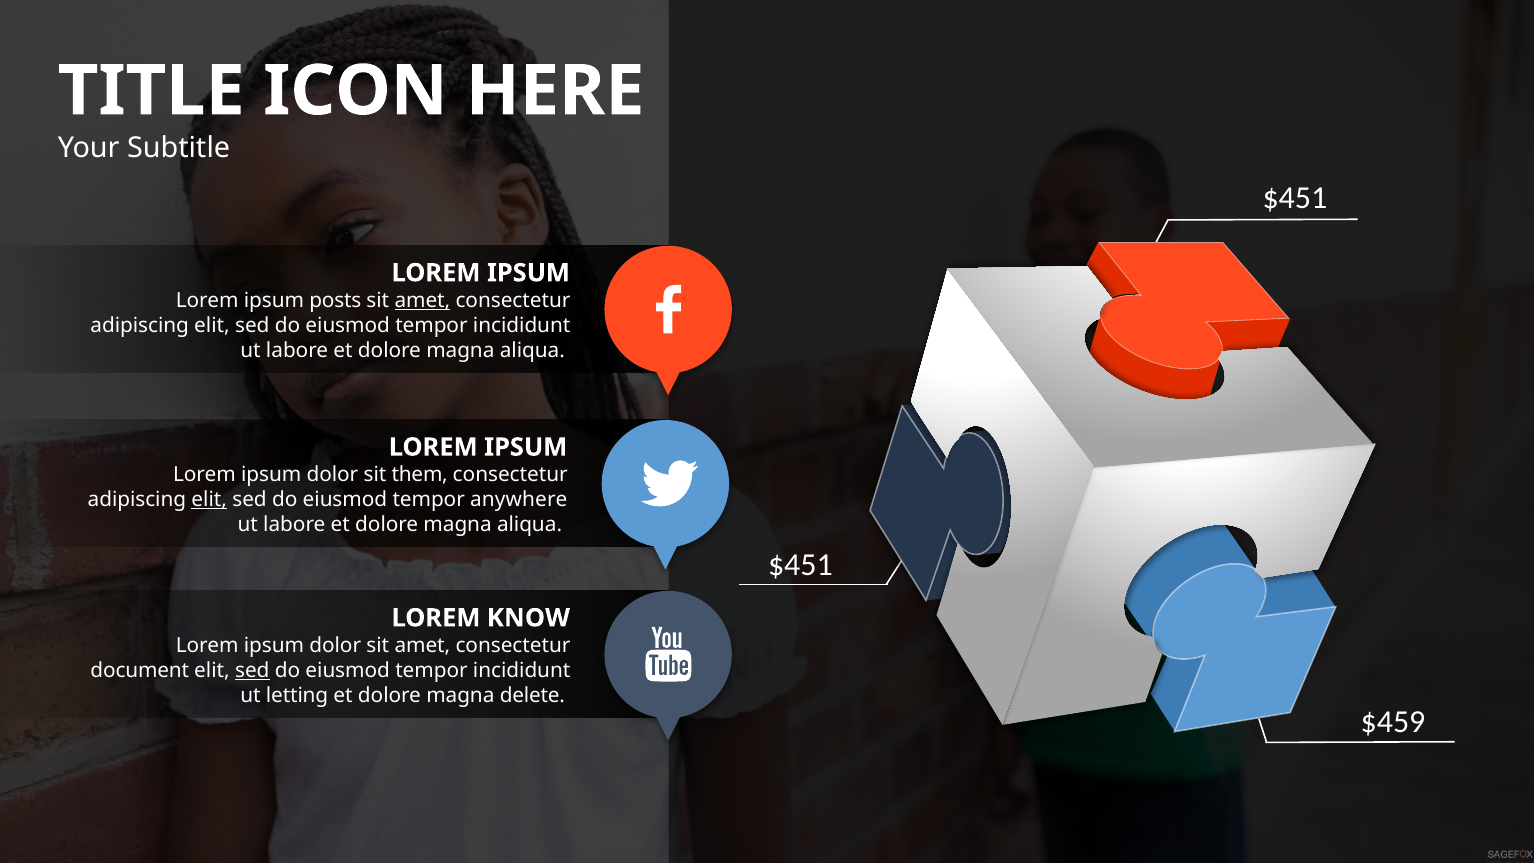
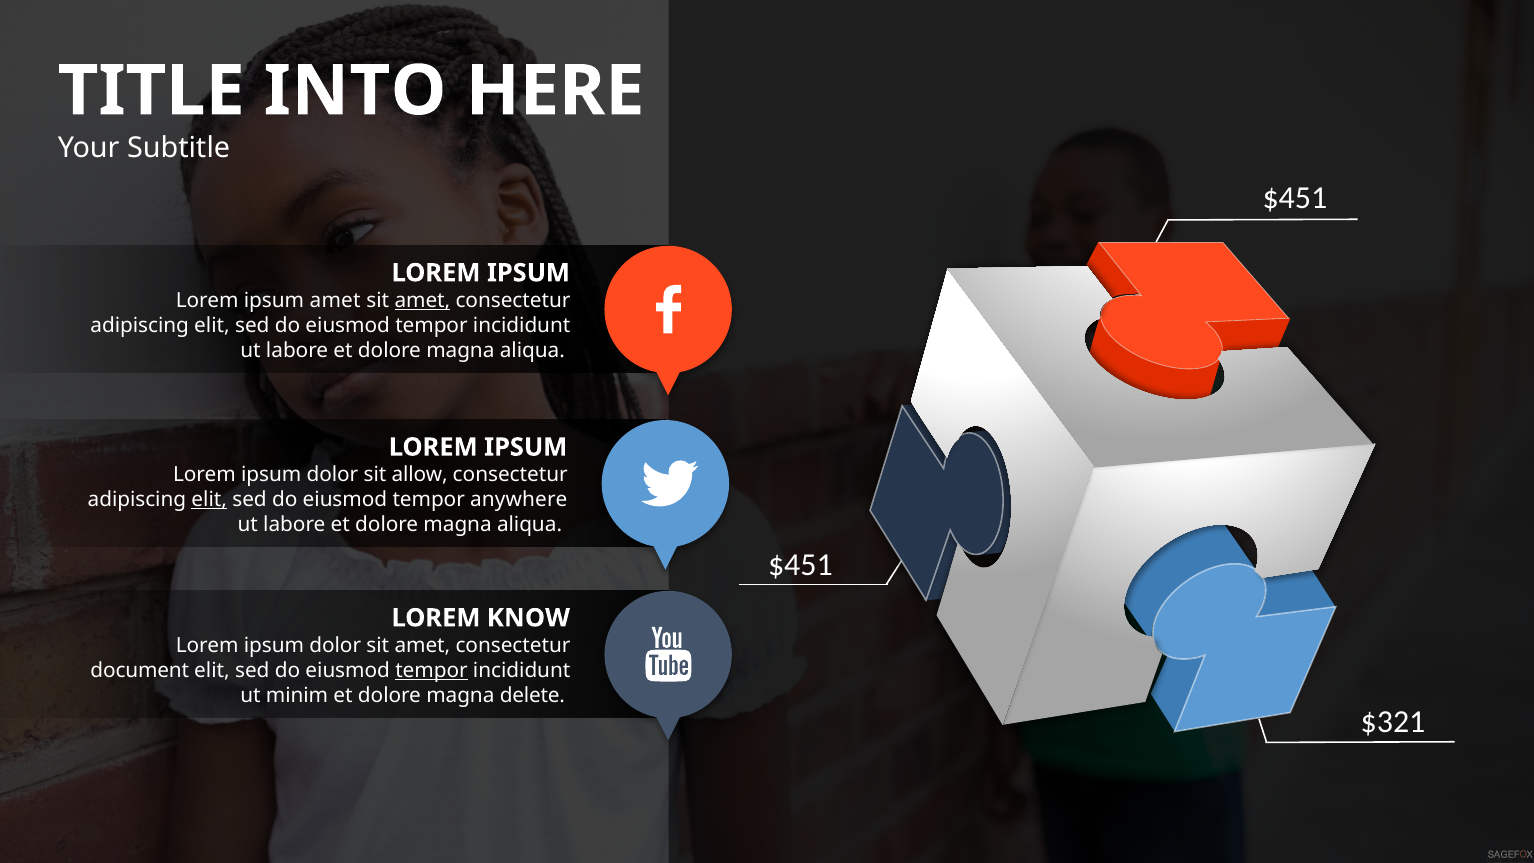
ICON: ICON -> INTO
ipsum posts: posts -> amet
them: them -> allow
sed at (252, 670) underline: present -> none
tempor at (431, 670) underline: none -> present
letting: letting -> minim
$459: $459 -> $321
